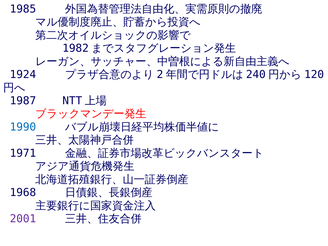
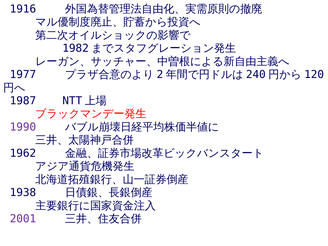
1985: 1985 -> 1916
1924: 1924 -> 1977
1990 colour: blue -> purple
1971: 1971 -> 1962
1968: 1968 -> 1938
